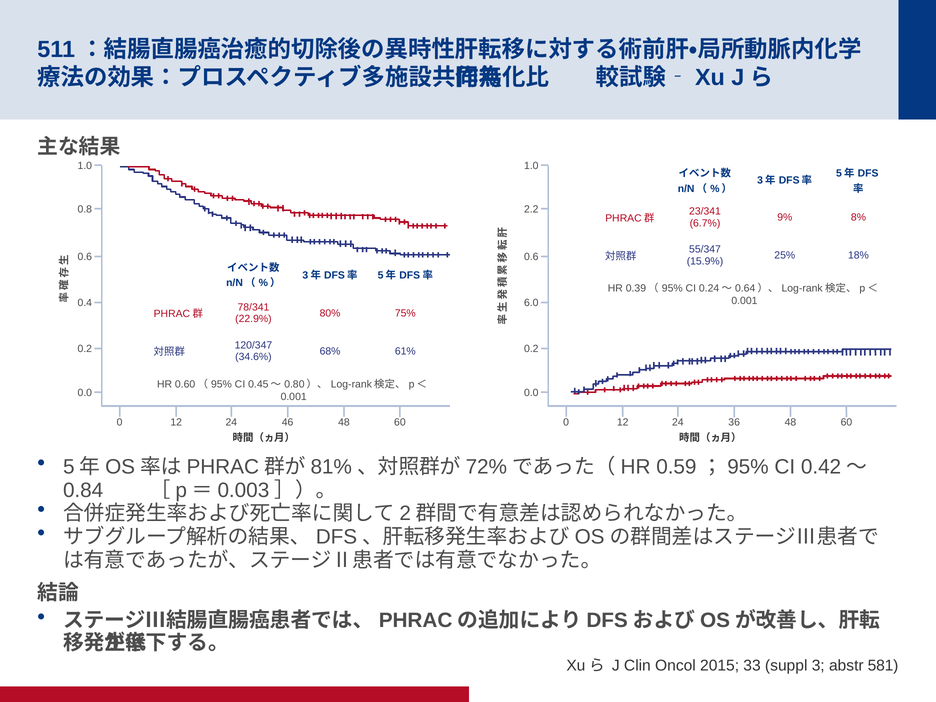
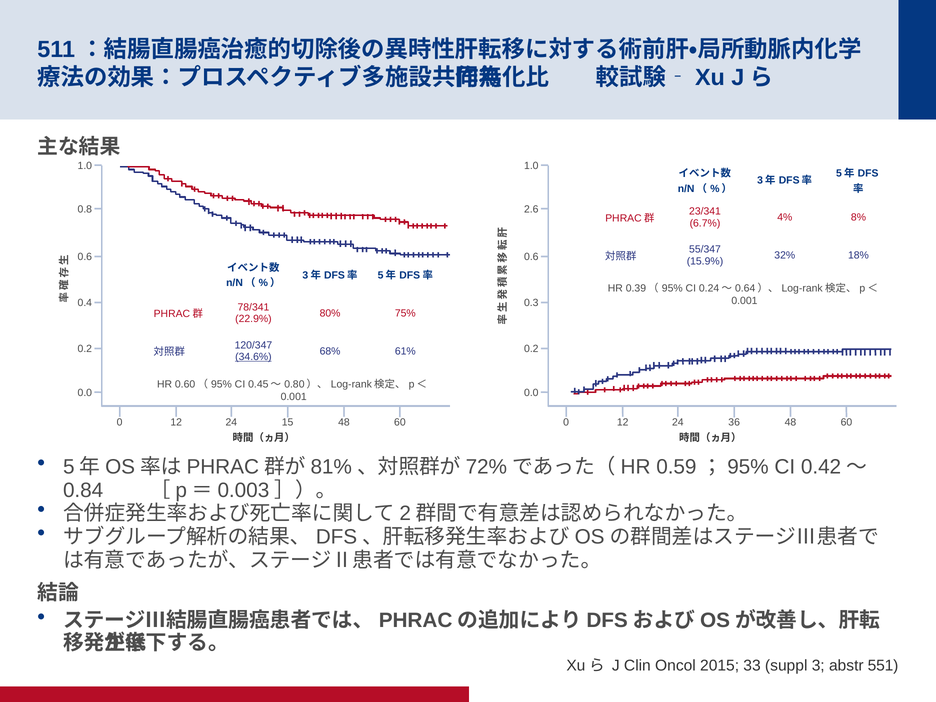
2.2: 2.2 -> 2.6
9%: 9% -> 4%
25%: 25% -> 32%
6.0: 6.0 -> 0.3
34.6% underline: none -> present
46: 46 -> 15
581: 581 -> 551
